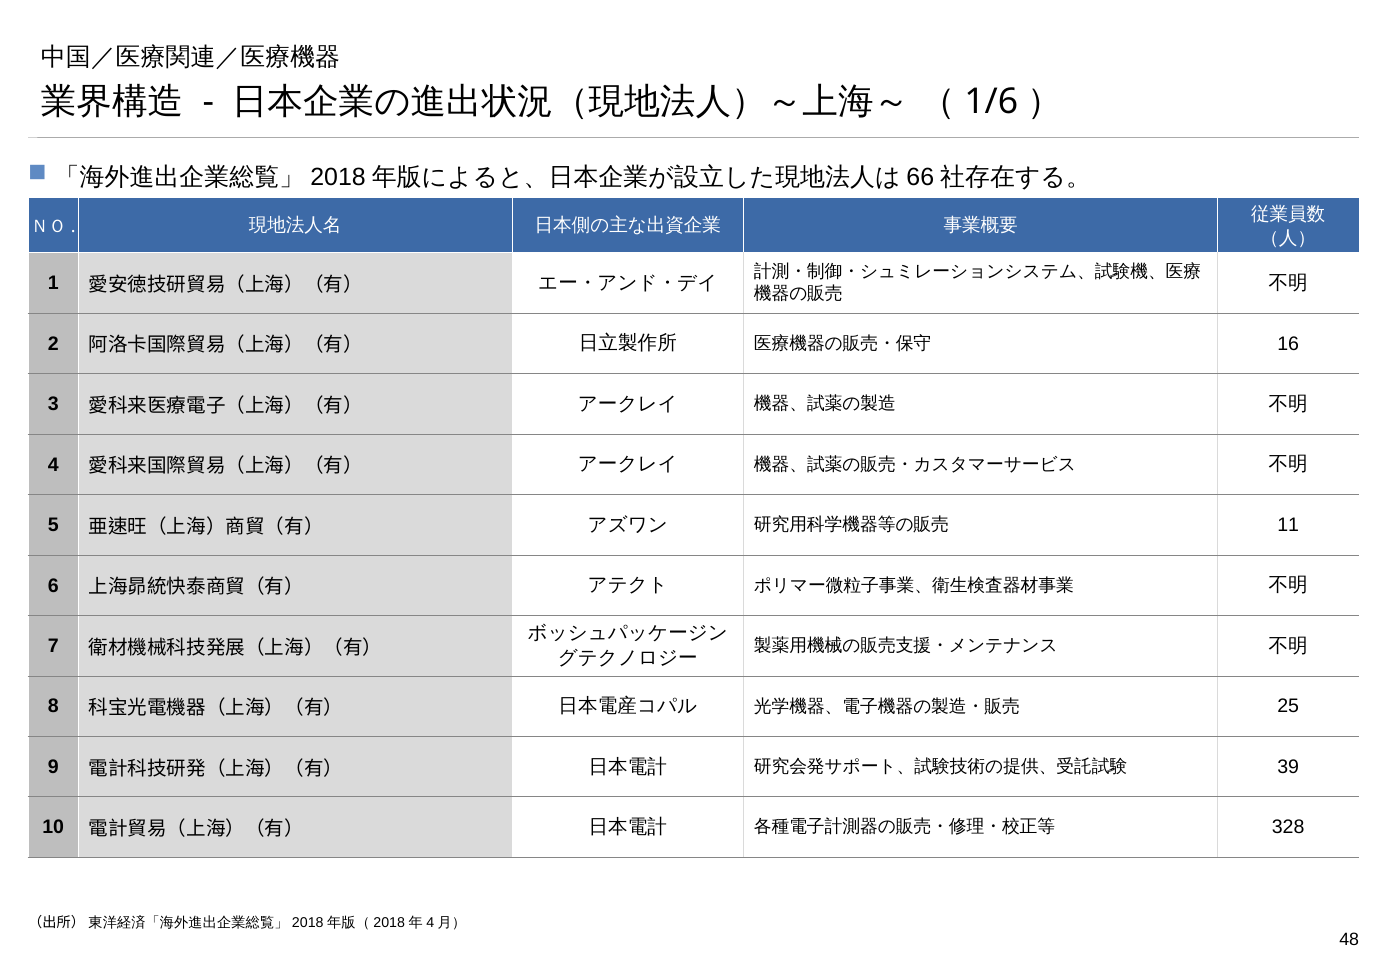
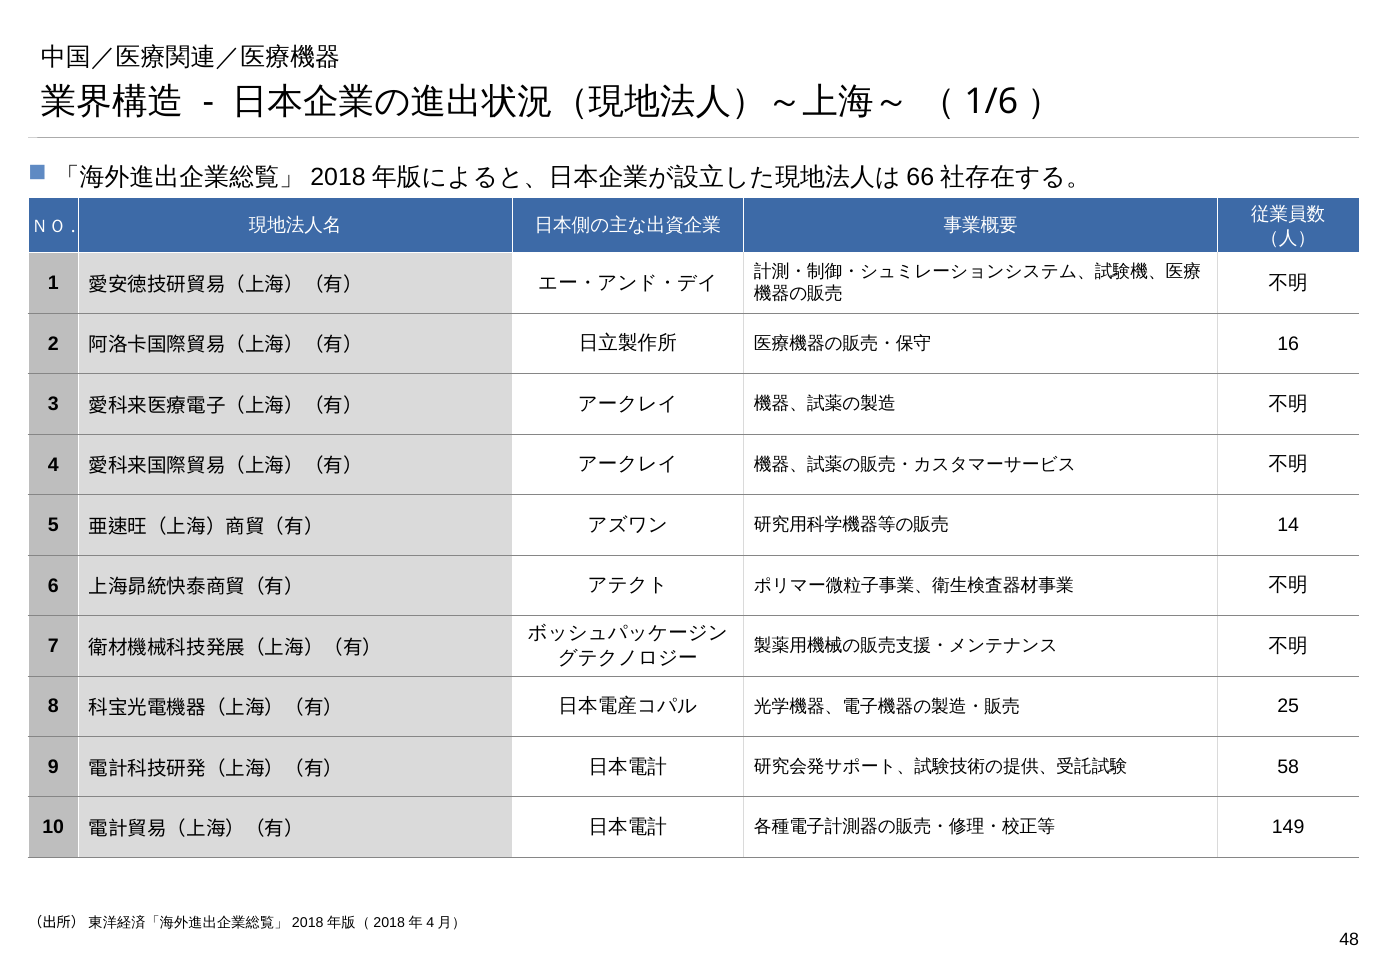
11: 11 -> 14
39: 39 -> 58
328: 328 -> 149
